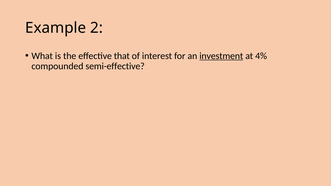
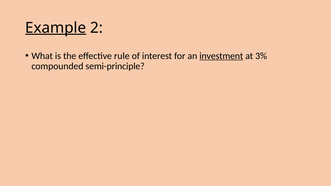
Example underline: none -> present
that: that -> rule
4%: 4% -> 3%
semi-effective: semi-effective -> semi-principle
